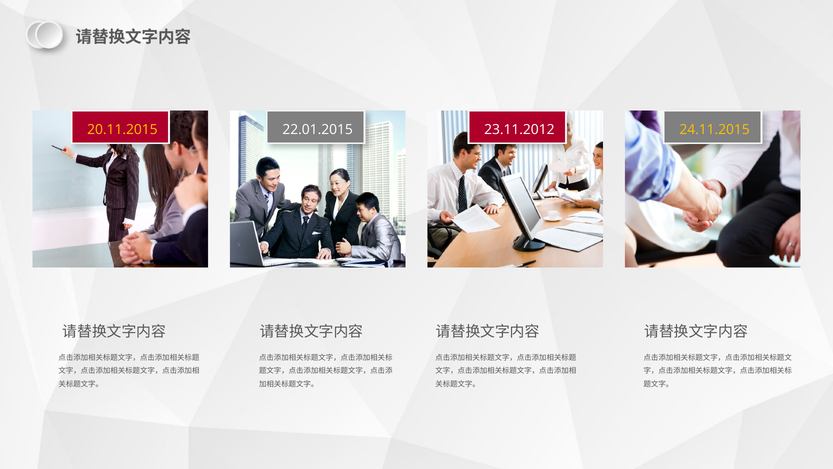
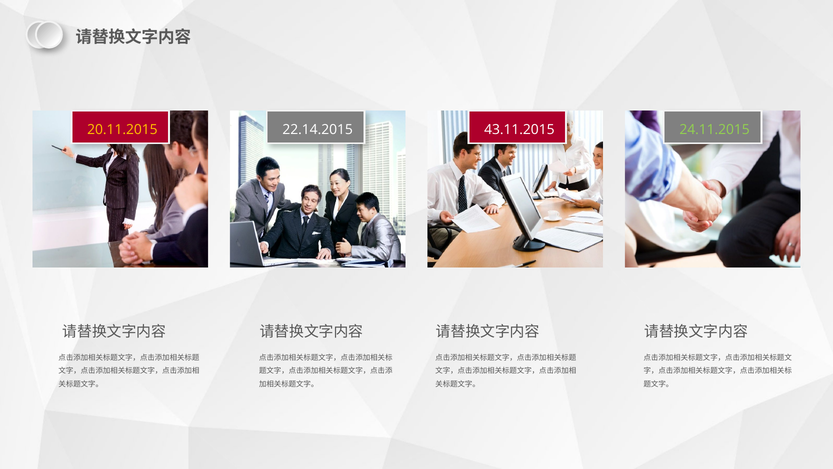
22.01.2015: 22.01.2015 -> 22.14.2015
23.11.2012: 23.11.2012 -> 43.11.2015
24.11.2015 colour: yellow -> light green
